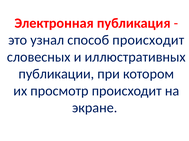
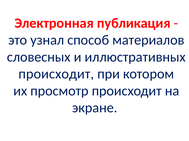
способ происходит: происходит -> материалов
публикации at (56, 74): публикации -> происходит
